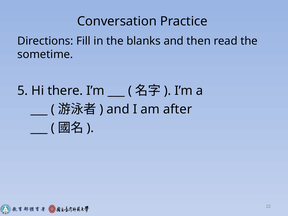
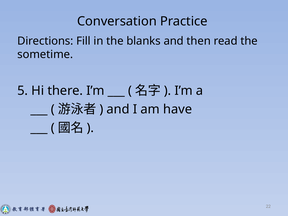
after: after -> have
